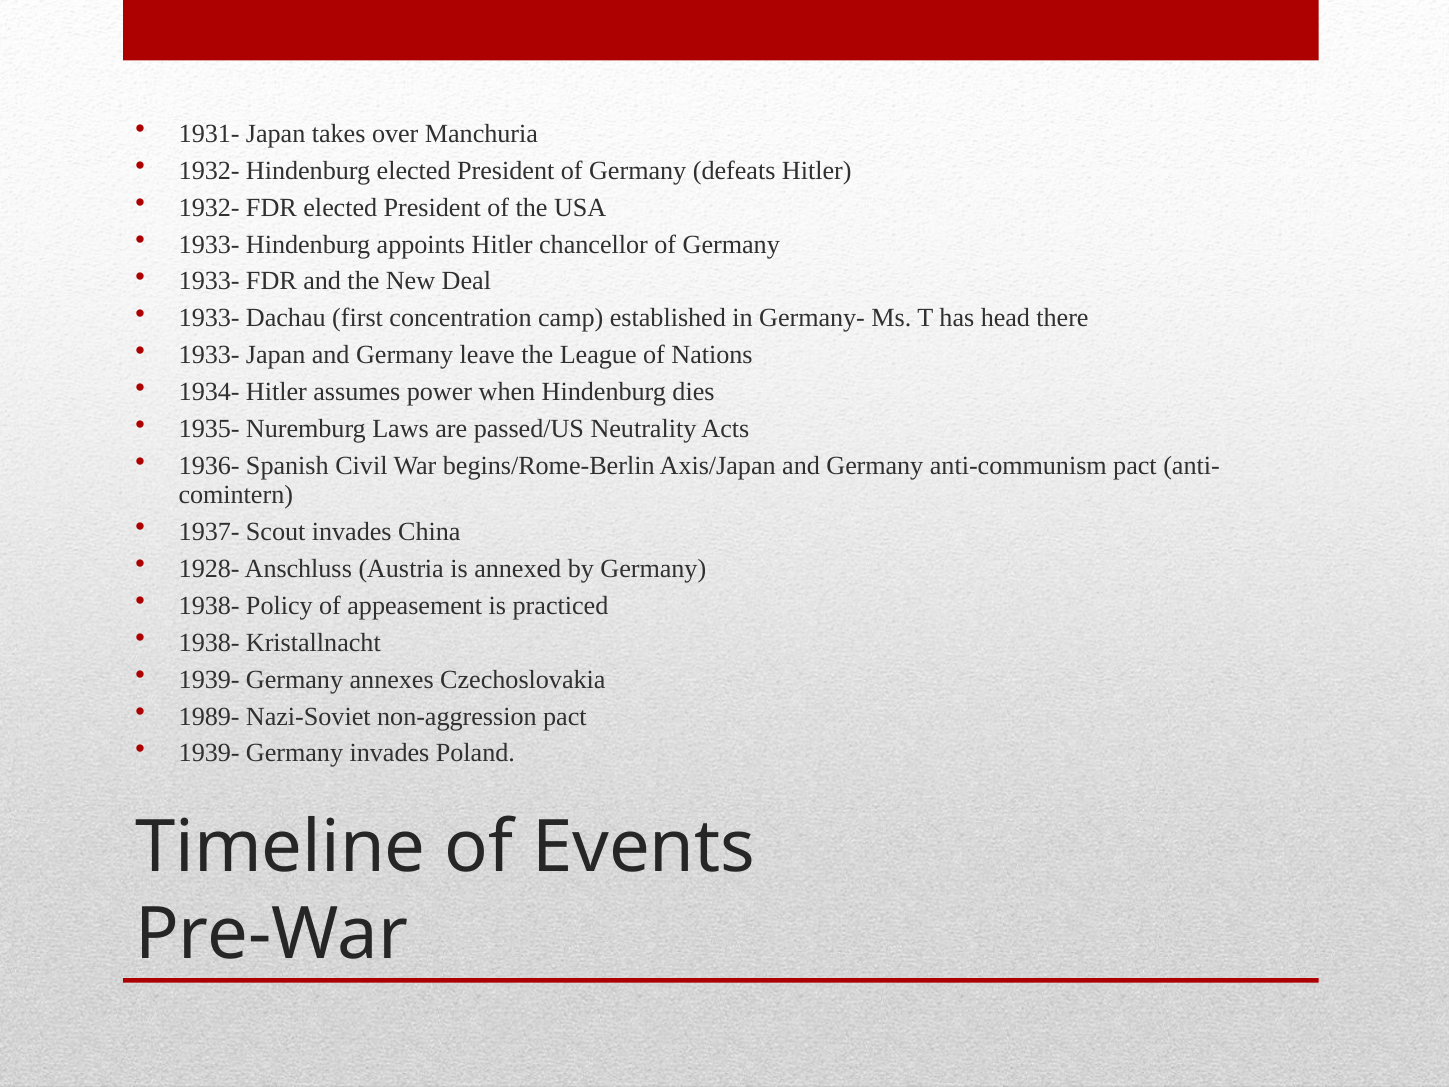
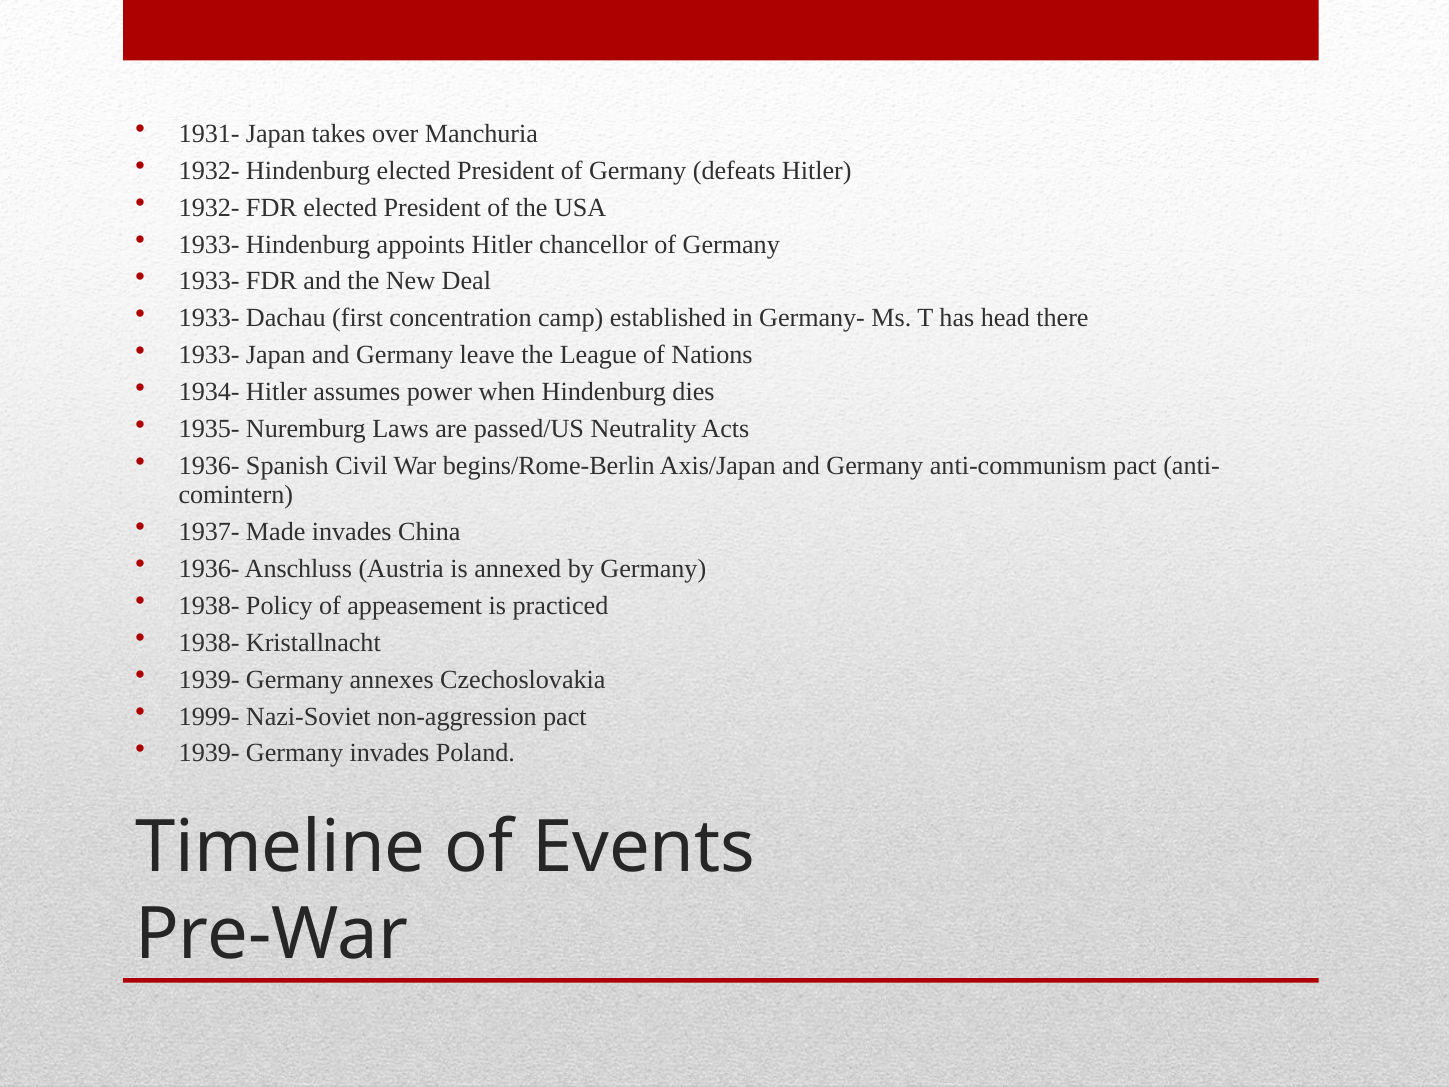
Scout: Scout -> Made
1928- at (209, 568): 1928- -> 1936-
1989-: 1989- -> 1999-
